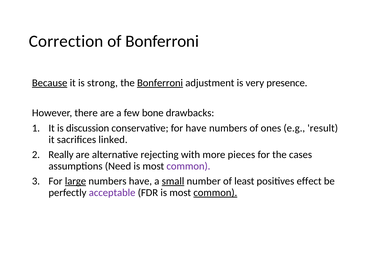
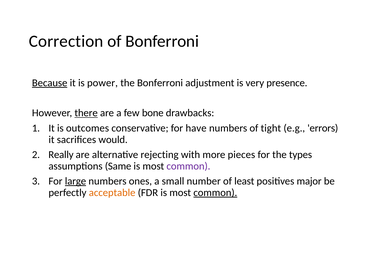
strong: strong -> power
Bonferroni at (160, 83) underline: present -> none
there underline: none -> present
discussion: discussion -> outcomes
ones: ones -> tight
result: result -> errors
linked: linked -> would
cases: cases -> types
Need: Need -> Same
numbers have: have -> ones
small underline: present -> none
effect: effect -> major
acceptable colour: purple -> orange
